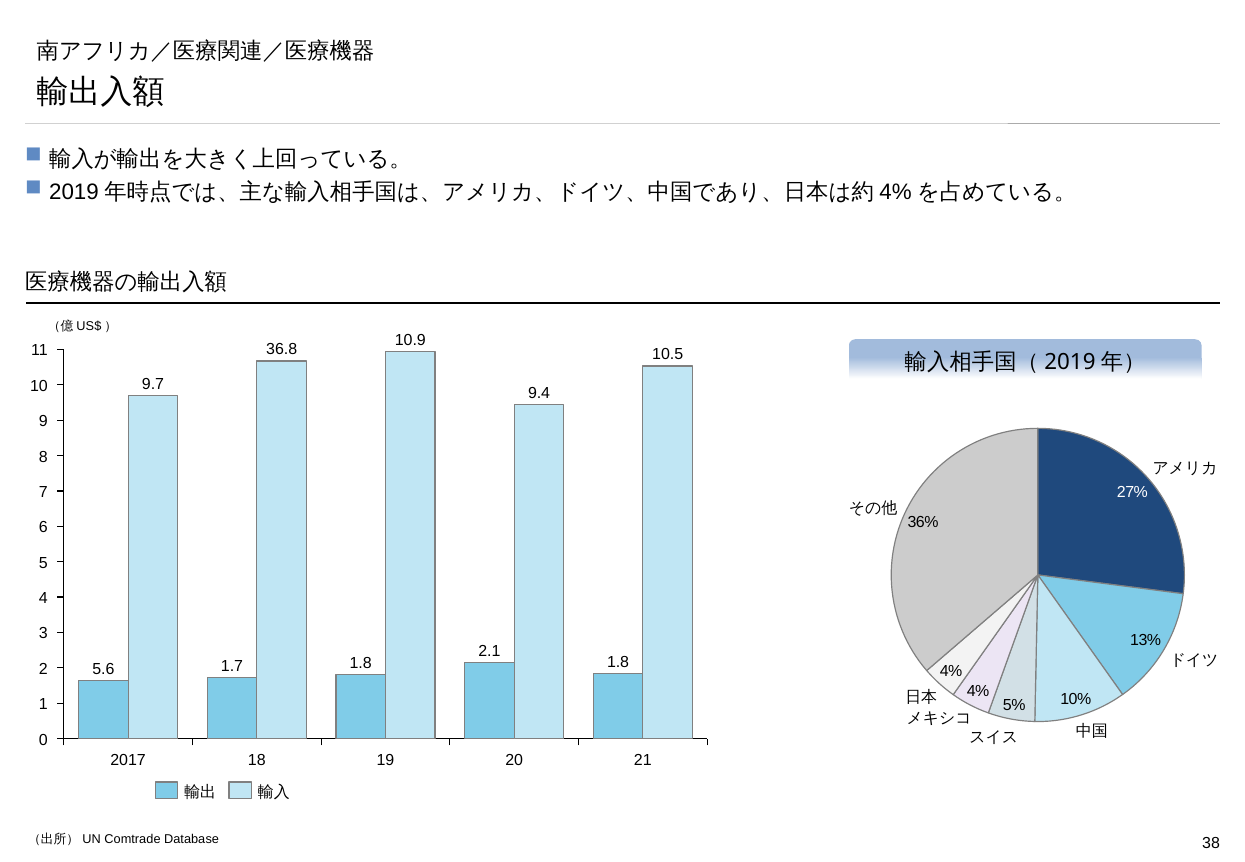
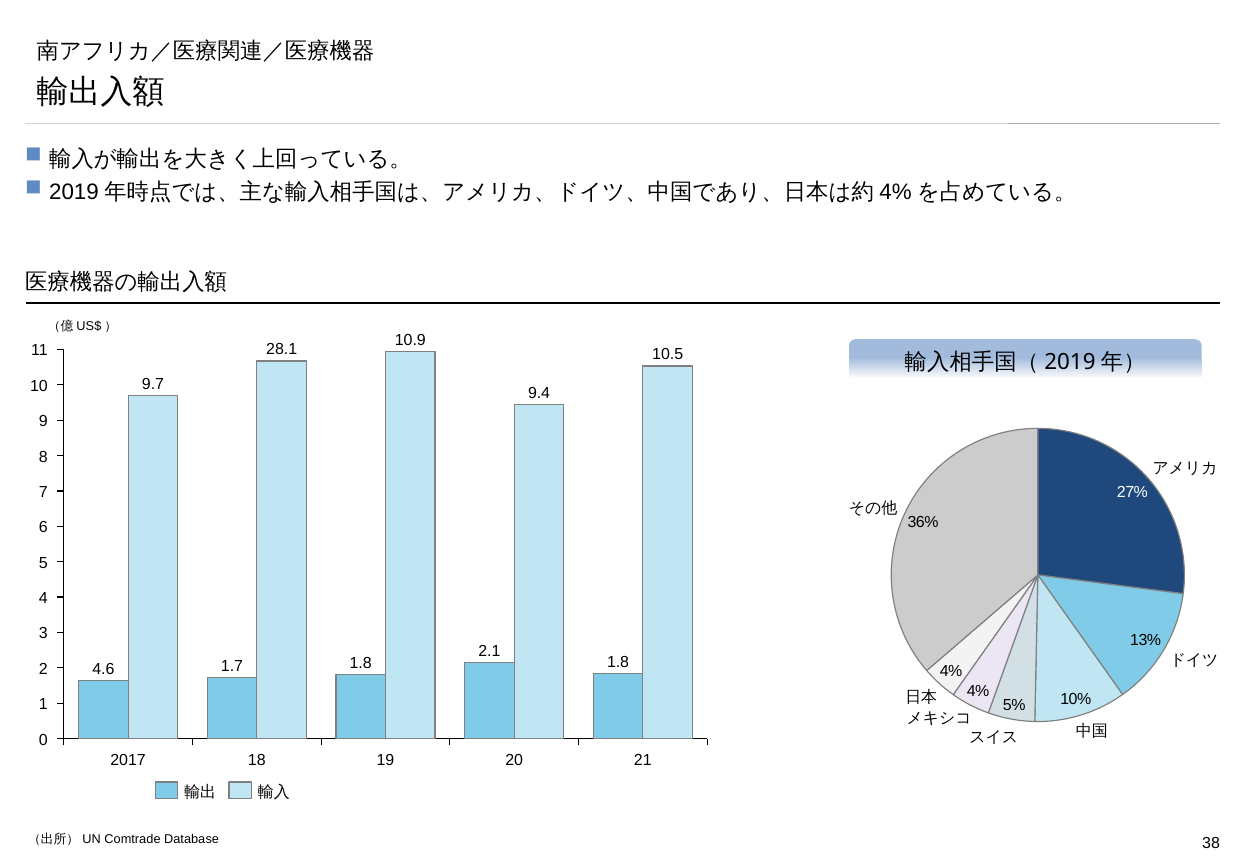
36.8: 36.8 -> 28.1
5.6: 5.6 -> 4.6
